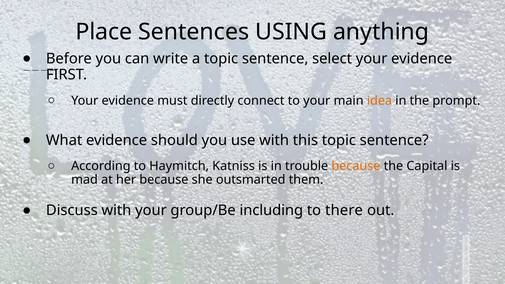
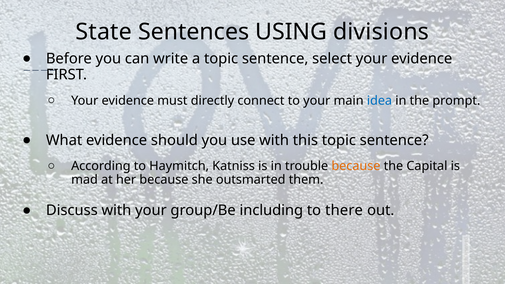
Place: Place -> State
anything: anything -> divisions
idea colour: orange -> blue
